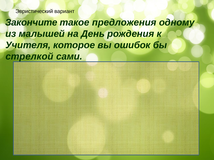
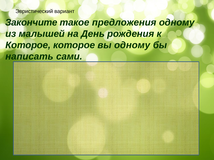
Учителя at (28, 45): Учителя -> Которое
вы ошибок: ошибок -> одному
стрелкой: стрелкой -> написать
